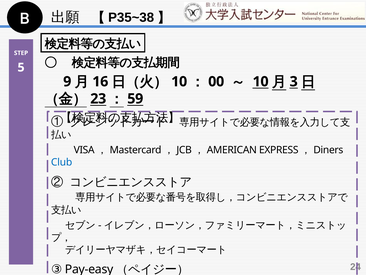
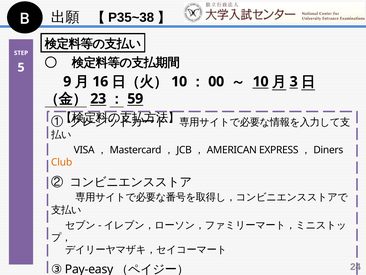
Club colour: blue -> orange
